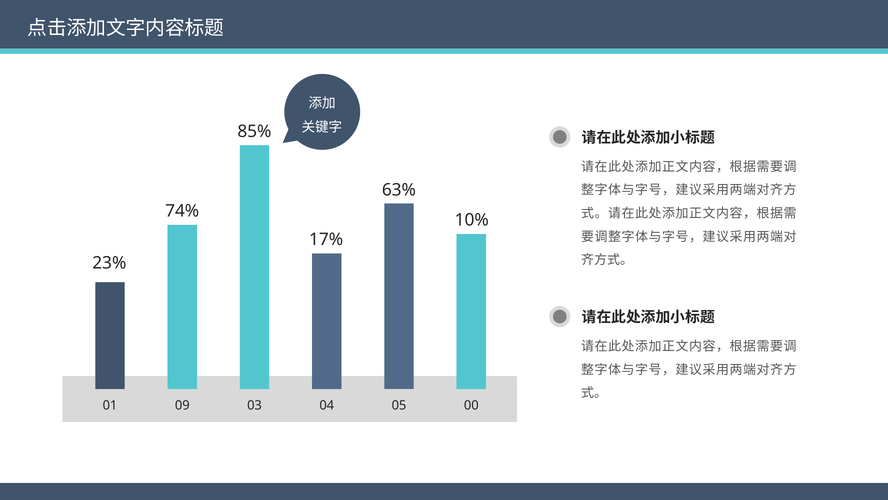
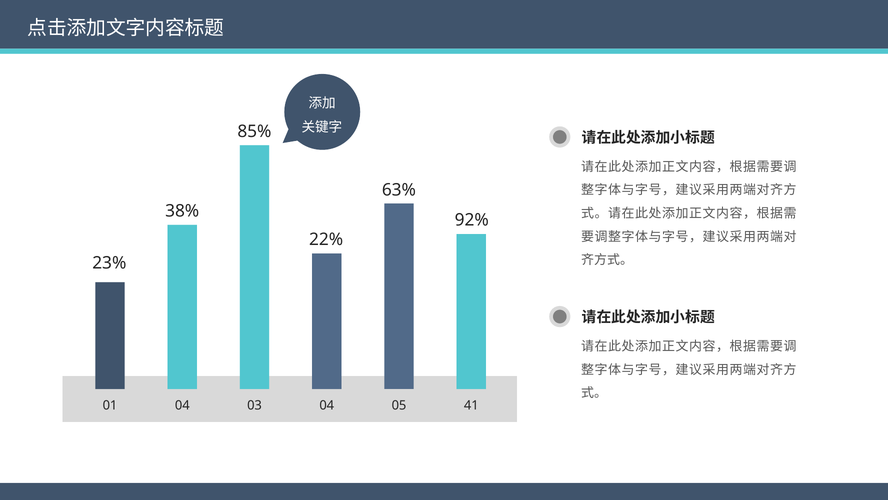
74%: 74% -> 38%
10%: 10% -> 92%
17%: 17% -> 22%
01 09: 09 -> 04
00: 00 -> 41
